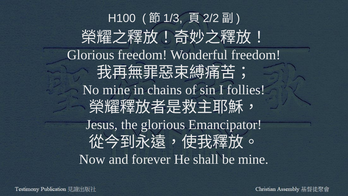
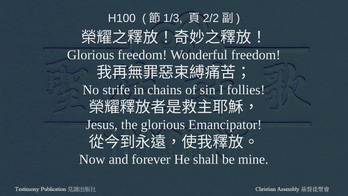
No mine: mine -> strife
